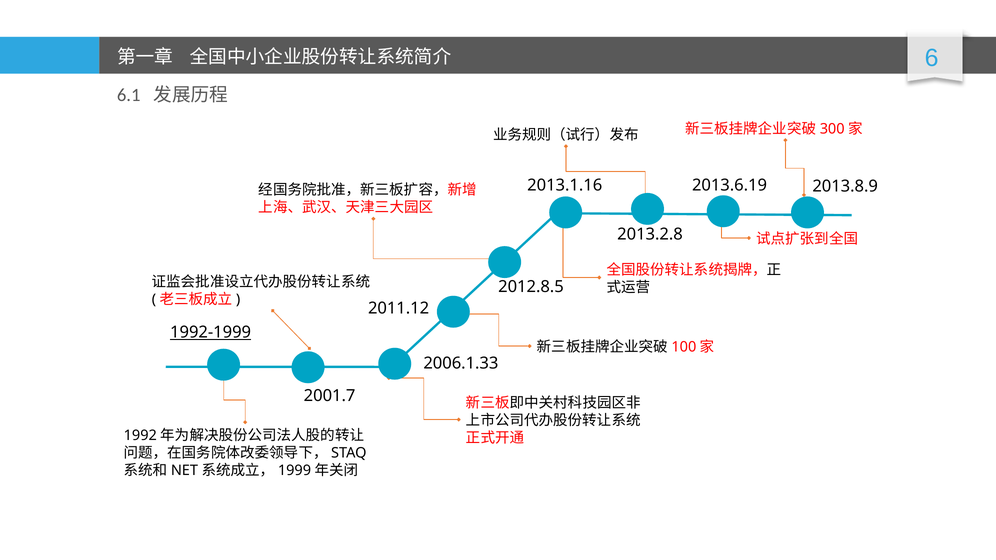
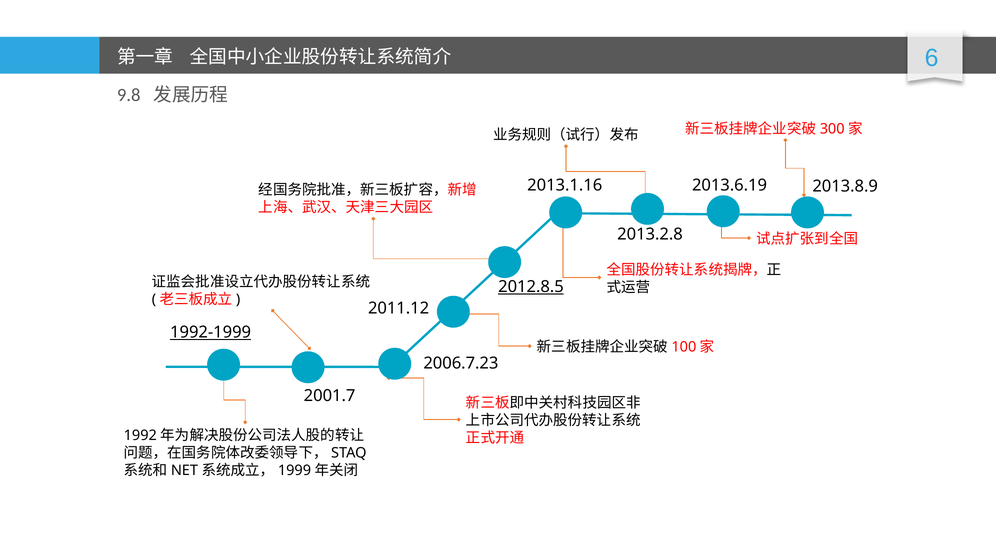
6.1: 6.1 -> 9.8
2012.8.5 underline: none -> present
2006.1.33: 2006.1.33 -> 2006.7.23
